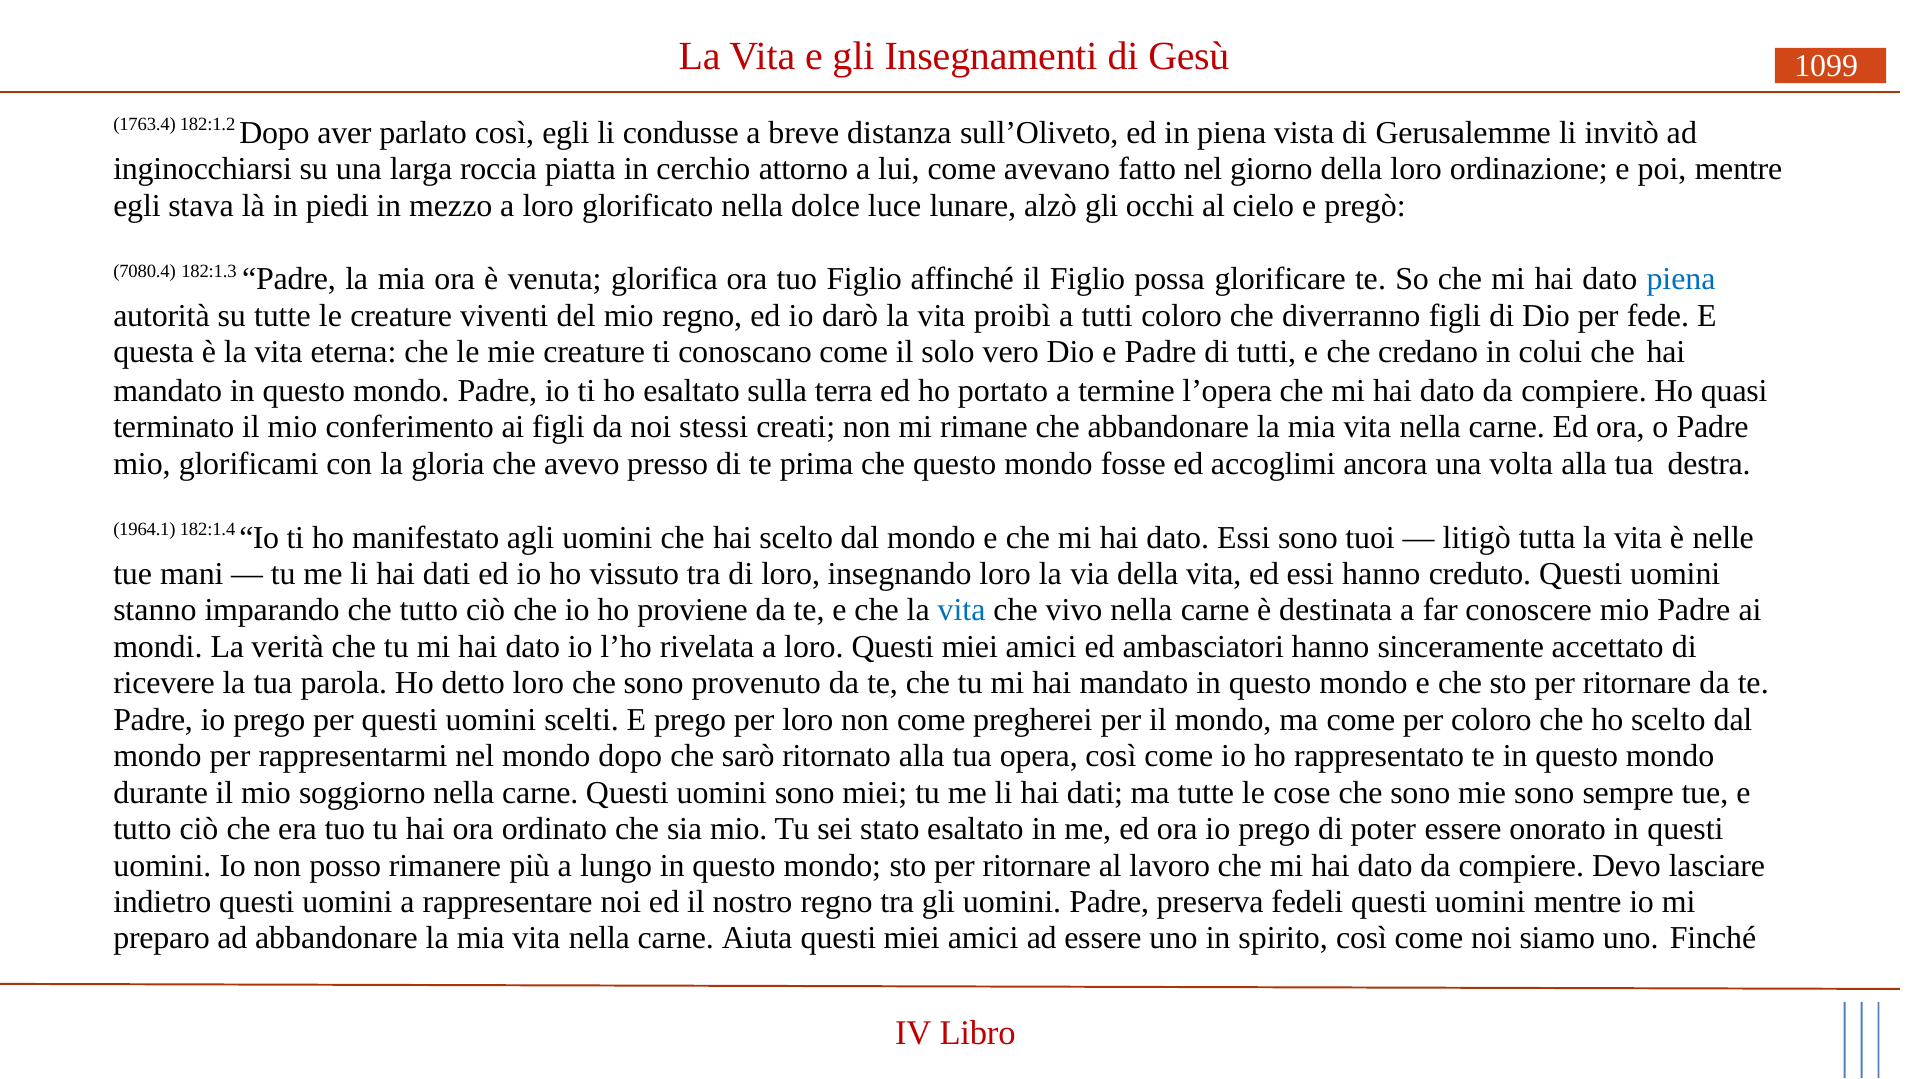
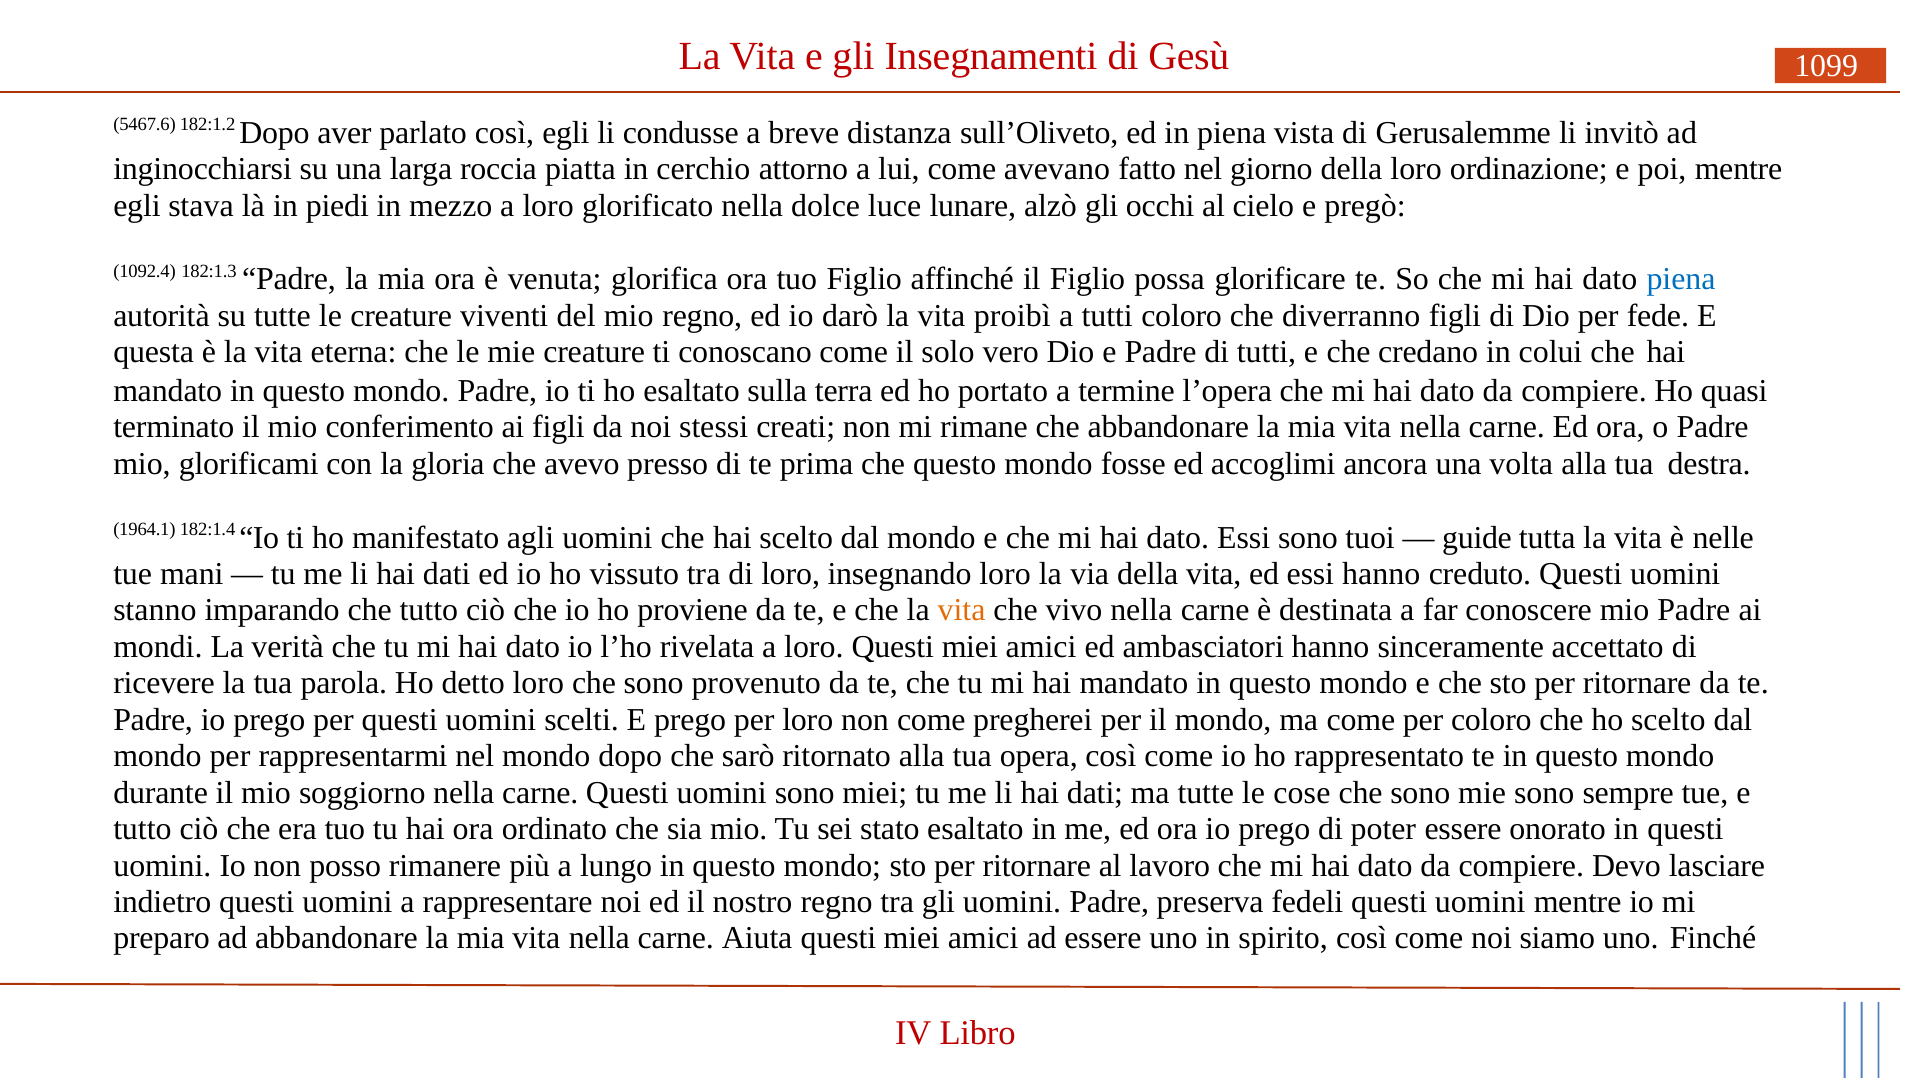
1763.4: 1763.4 -> 5467.6
7080.4: 7080.4 -> 1092.4
litigò: litigò -> guide
vita at (962, 611) colour: blue -> orange
